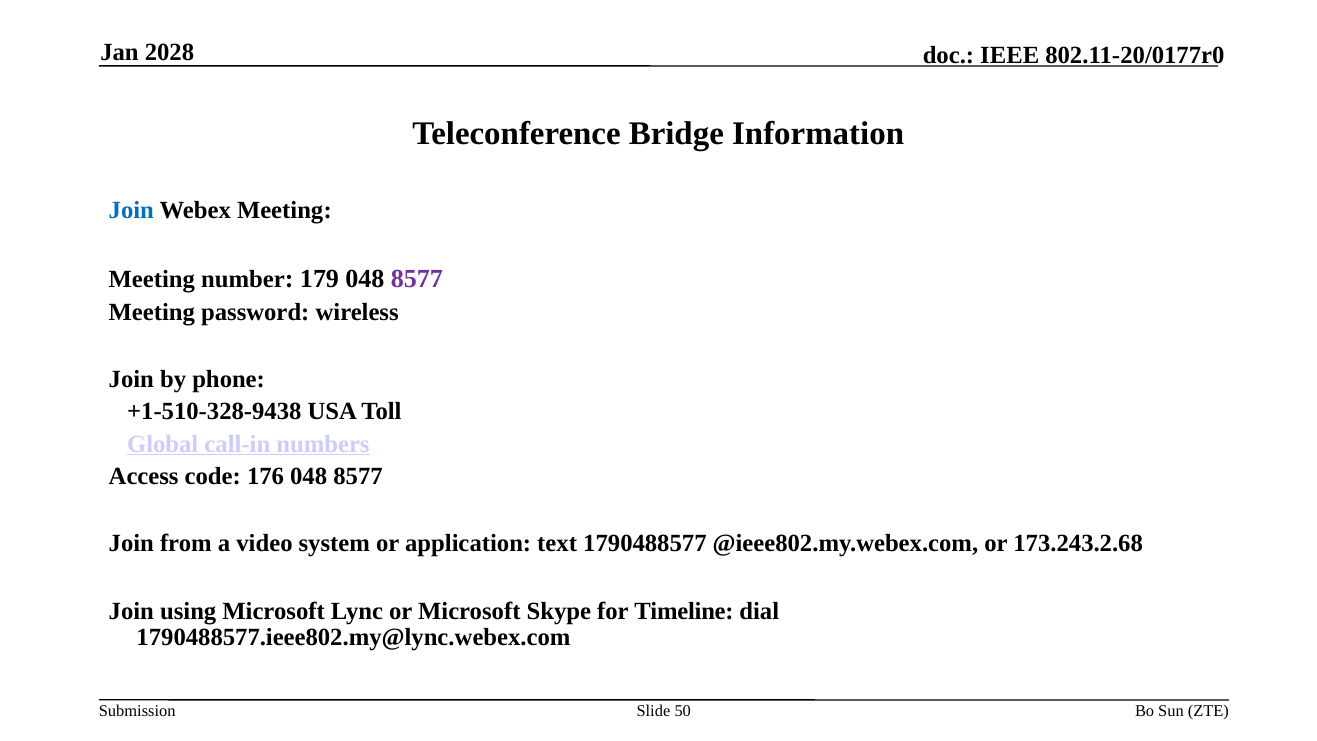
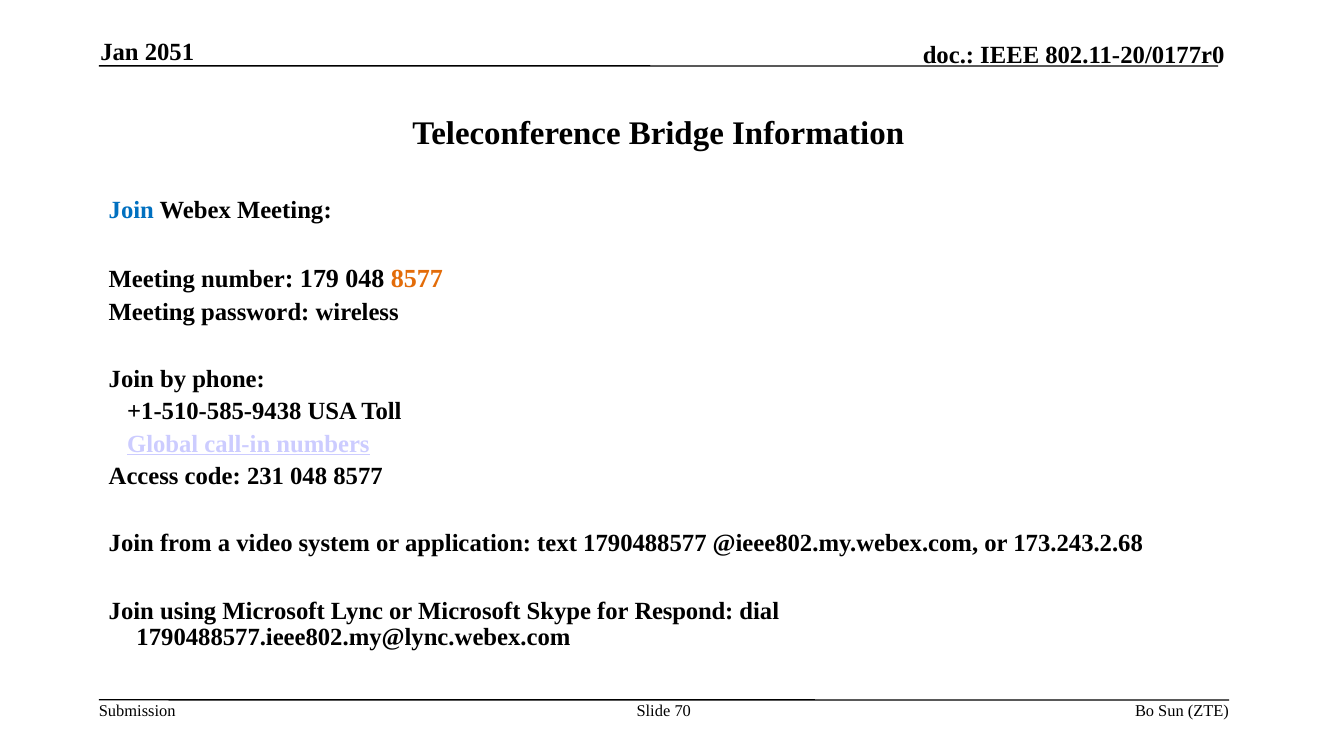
2028: 2028 -> 2051
8577 at (417, 279) colour: purple -> orange
+1-510-328-9438: +1-510-328-9438 -> +1-510-585-9438
176: 176 -> 231
Timeline: Timeline -> Respond
50: 50 -> 70
